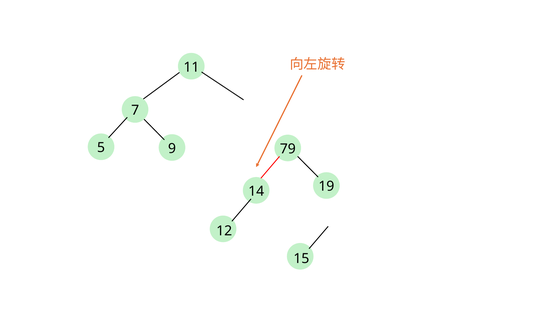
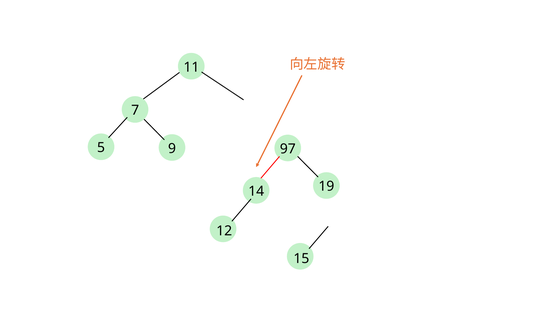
79: 79 -> 97
